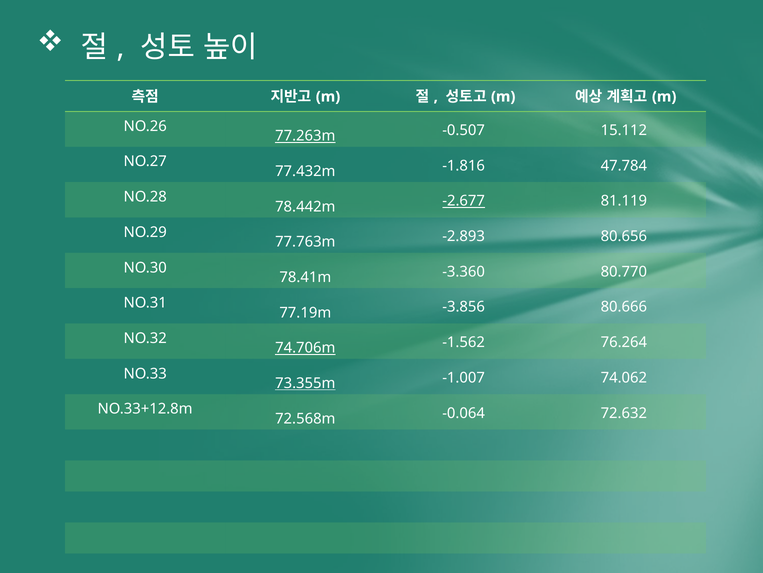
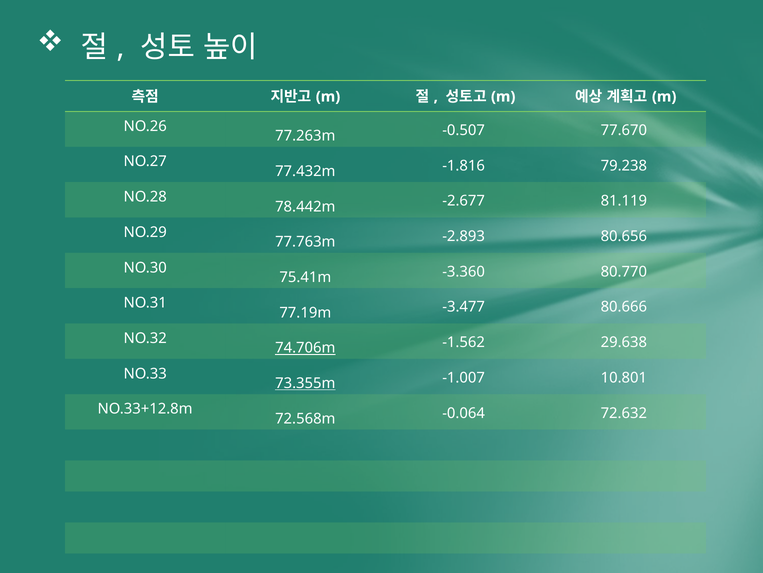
77.263m underline: present -> none
15.112: 15.112 -> 77.670
47.784: 47.784 -> 79.238
-2.677 underline: present -> none
78.41m: 78.41m -> 75.41m
-3.856: -3.856 -> -3.477
76.264: 76.264 -> 29.638
74.062: 74.062 -> 10.801
